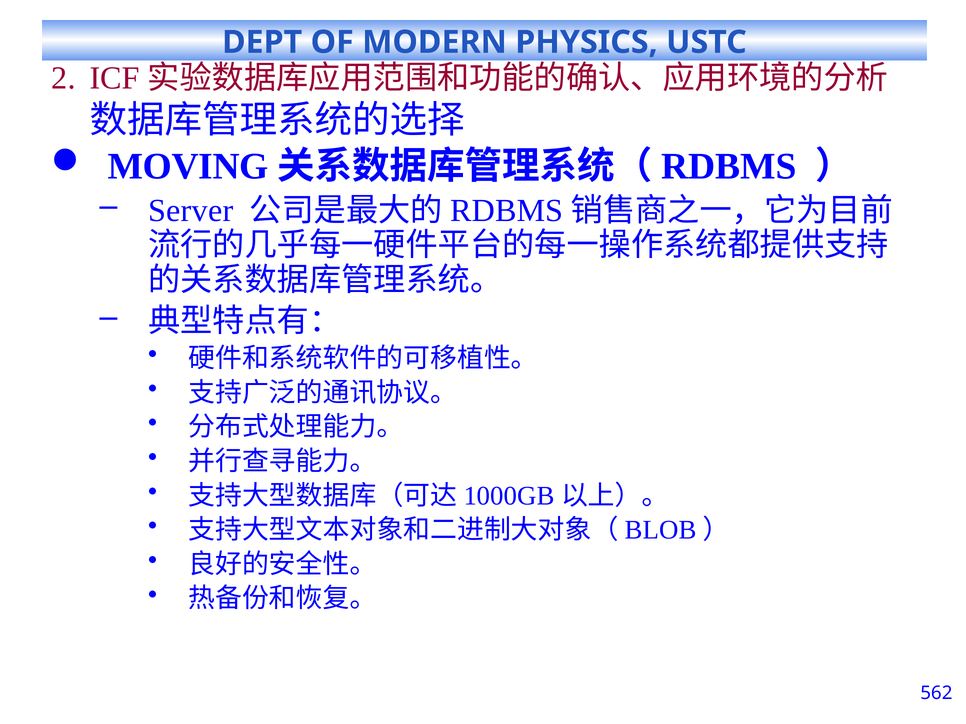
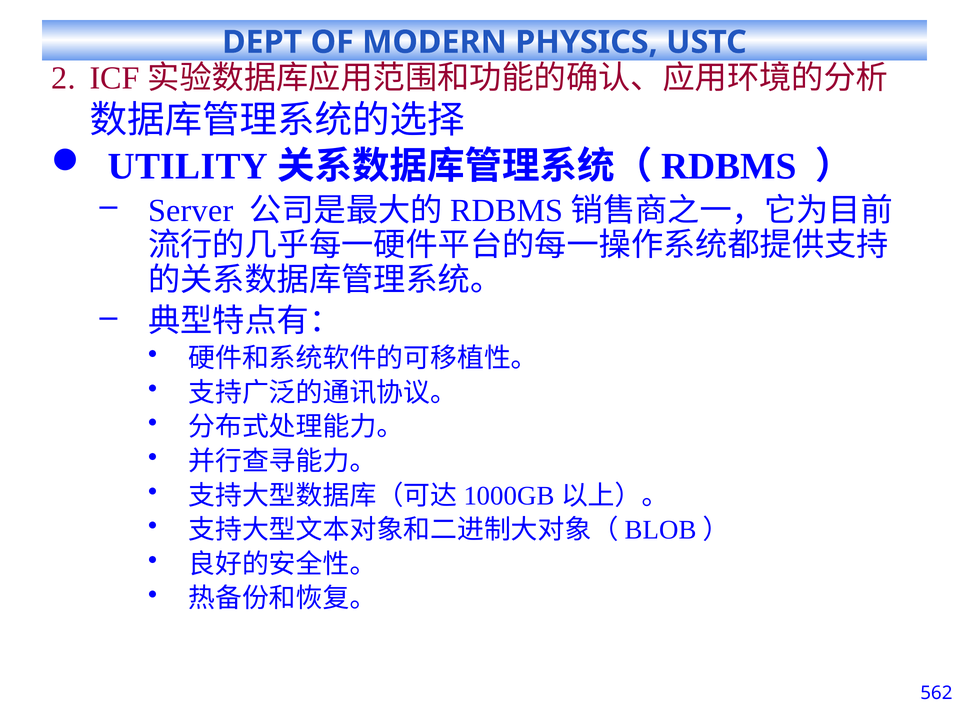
MOVING: MOVING -> UTILITY
